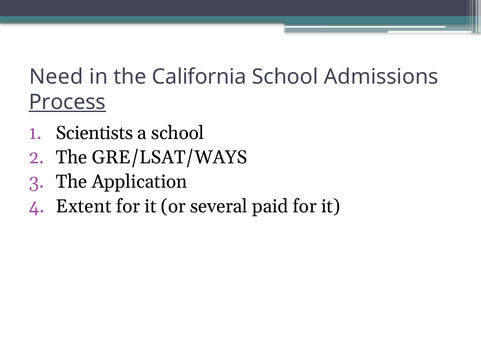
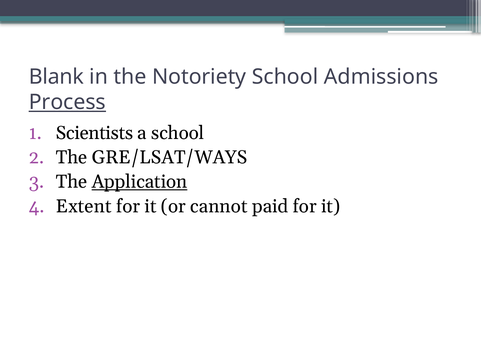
Need: Need -> Blank
California: California -> Notoriety
Application underline: none -> present
several: several -> cannot
